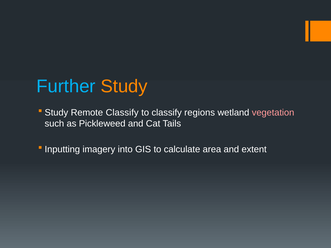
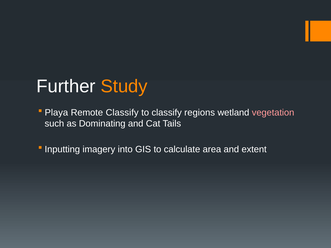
Further colour: light blue -> white
Study at (56, 113): Study -> Playa
Pickleweed: Pickleweed -> Dominating
